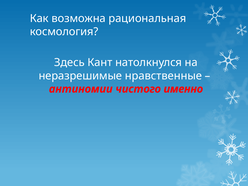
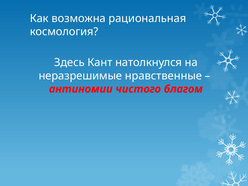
именно: именно -> благом
